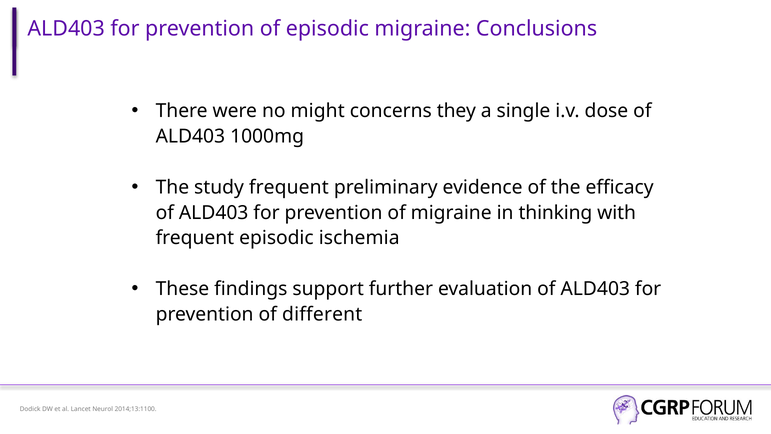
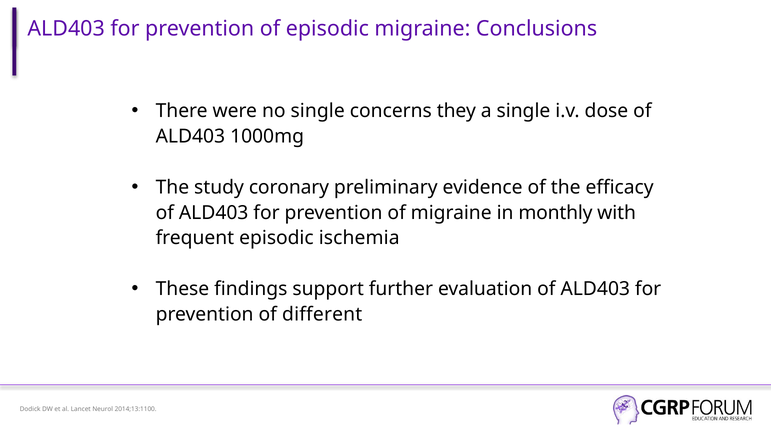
no might: might -> single
study frequent: frequent -> coronary
thinking: thinking -> monthly
